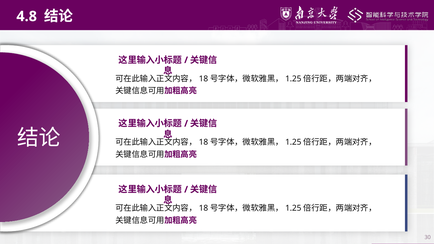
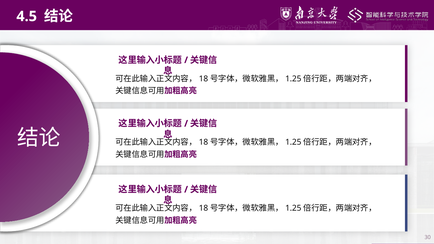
4.8: 4.8 -> 4.5
